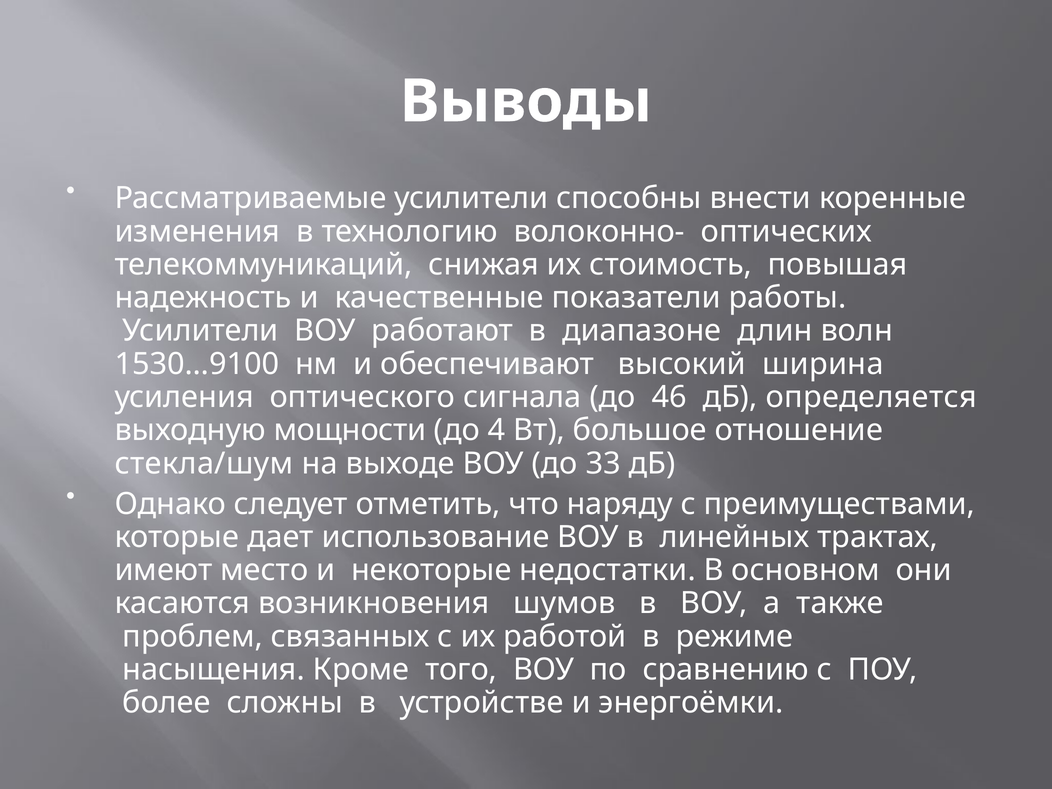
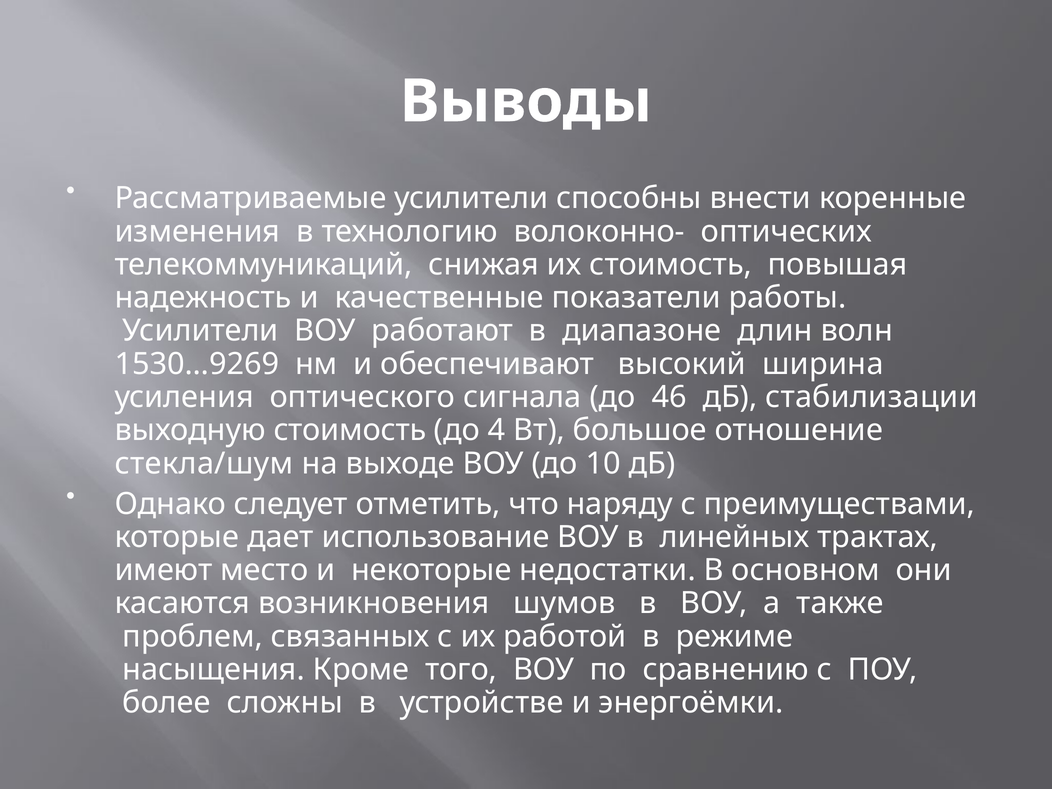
1530…9100: 1530…9100 -> 1530…9269
определяется: определяется -> стабилизации
выходную мощности: мощности -> стоимость
33: 33 -> 10
